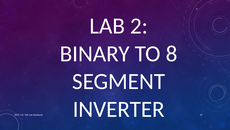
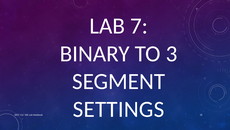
2: 2 -> 7
8: 8 -> 3
INVERTER: INVERTER -> SETTINGS
